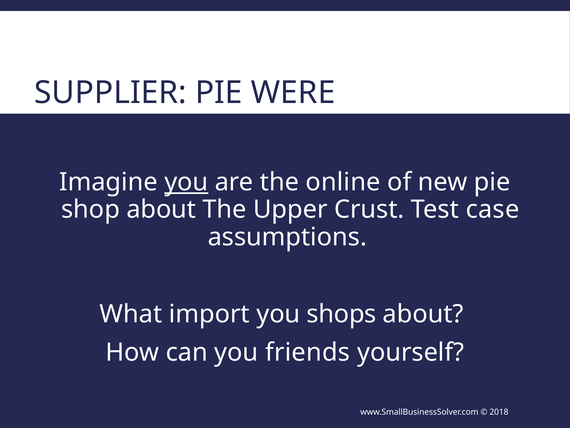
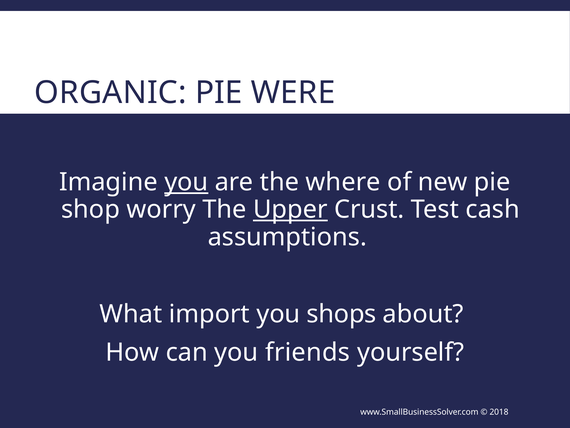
SUPPLIER: SUPPLIER -> ORGANIC
online: online -> where
shop about: about -> worry
Upper underline: none -> present
case: case -> cash
